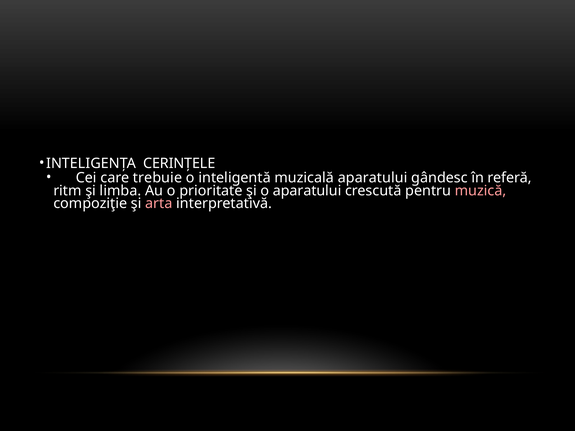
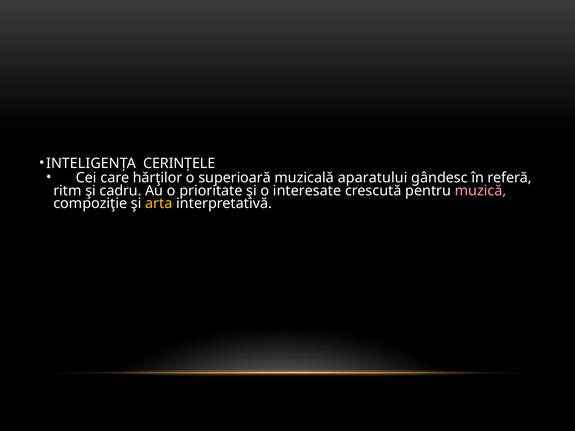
trebuie: trebuie -> hărţilor
inteligentă: inteligentă -> superioară
limba: limba -> cadru
o aparatului: aparatului -> interesate
arta colour: pink -> yellow
